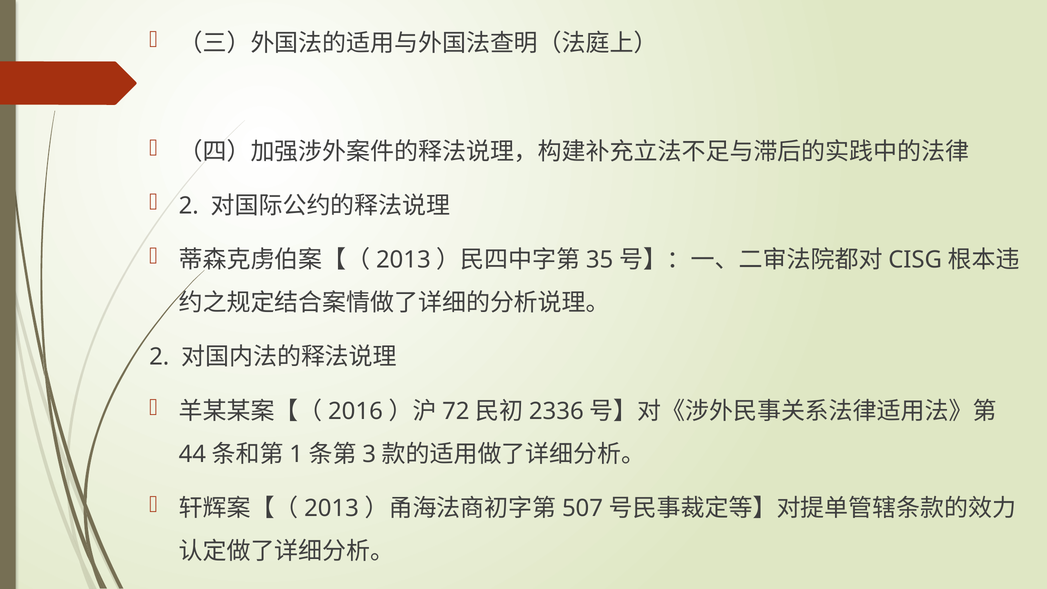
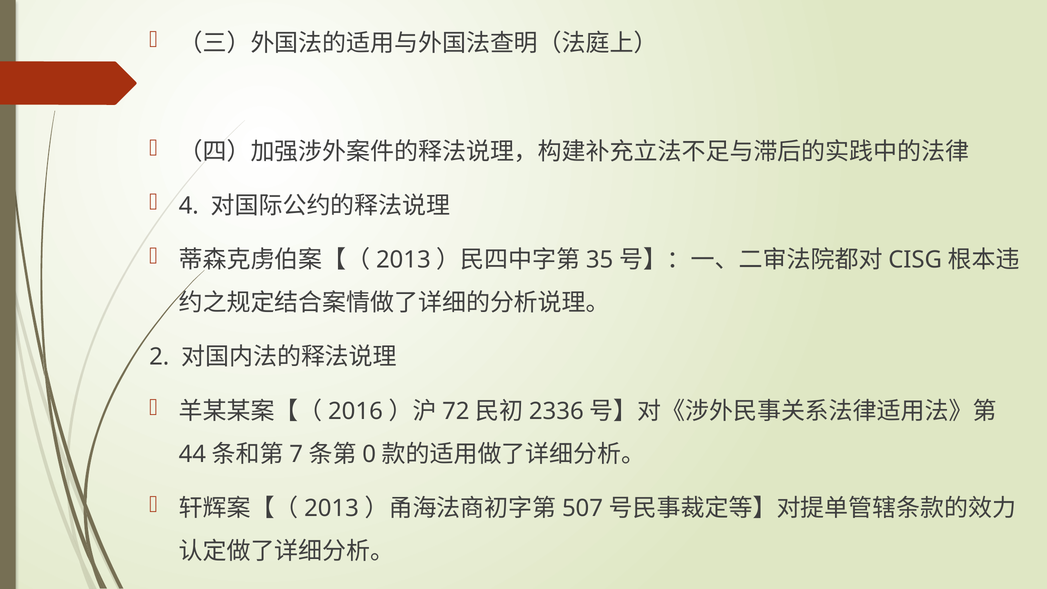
2 at (189, 206): 2 -> 4
1: 1 -> 7
3: 3 -> 0
